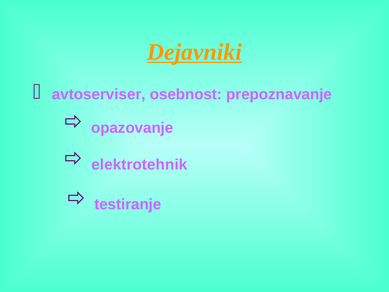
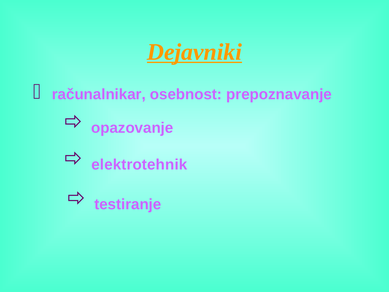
avtoserviser: avtoserviser -> računalnikar
